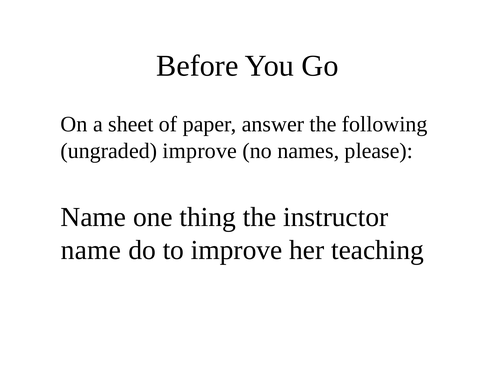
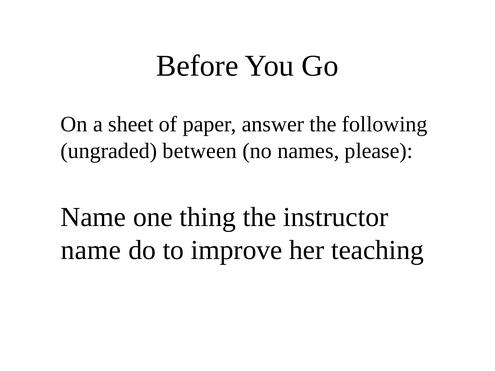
ungraded improve: improve -> between
